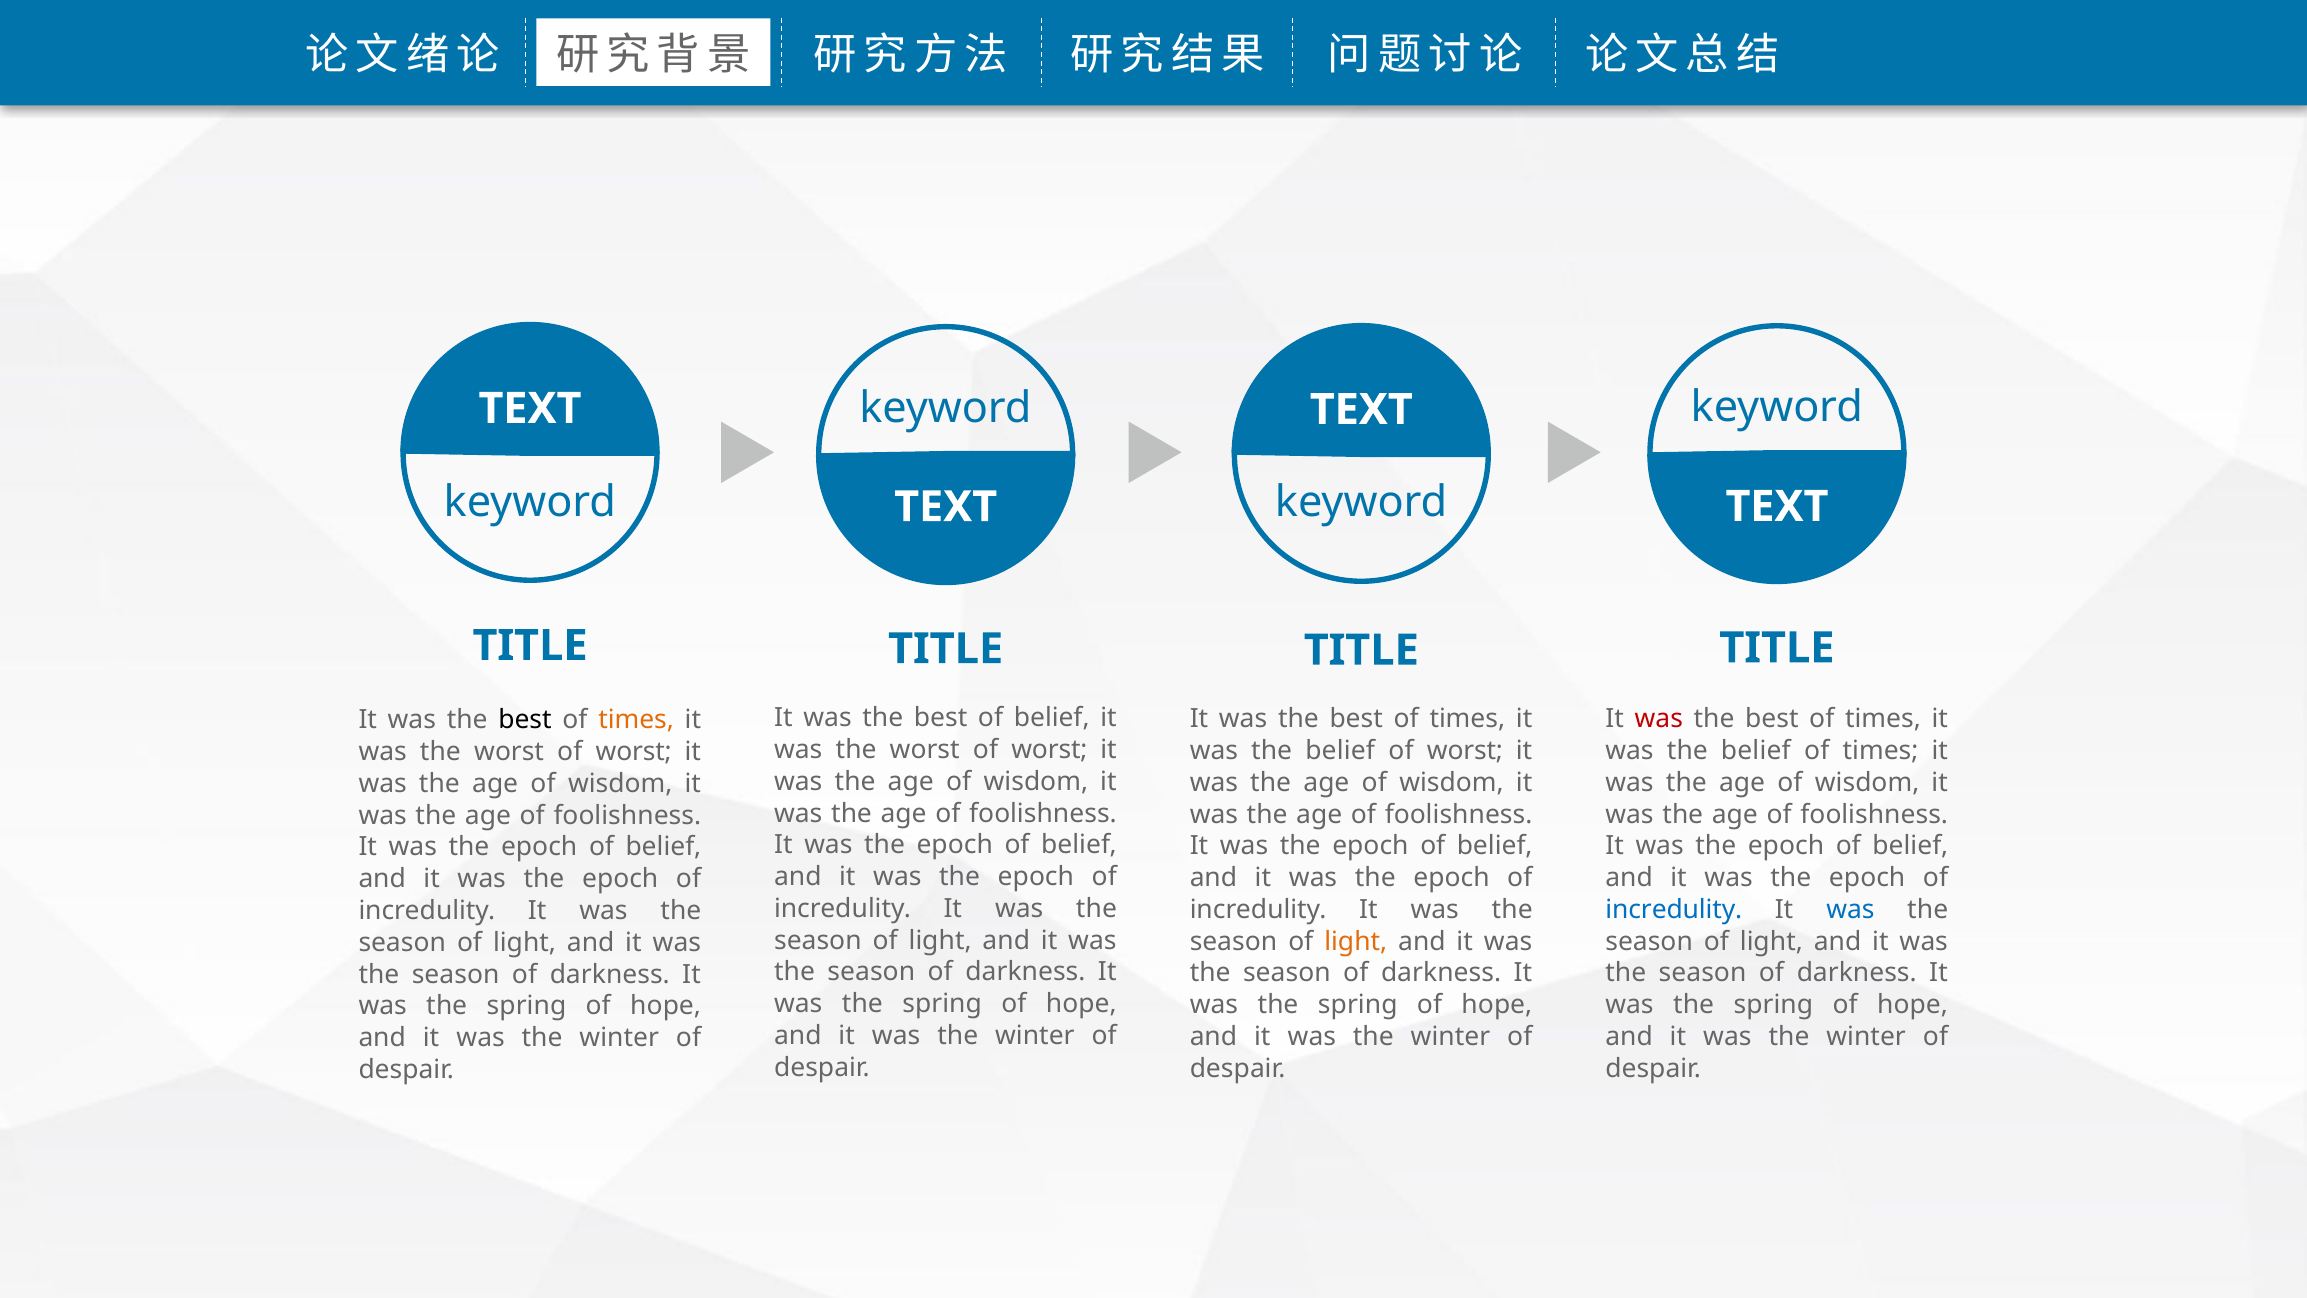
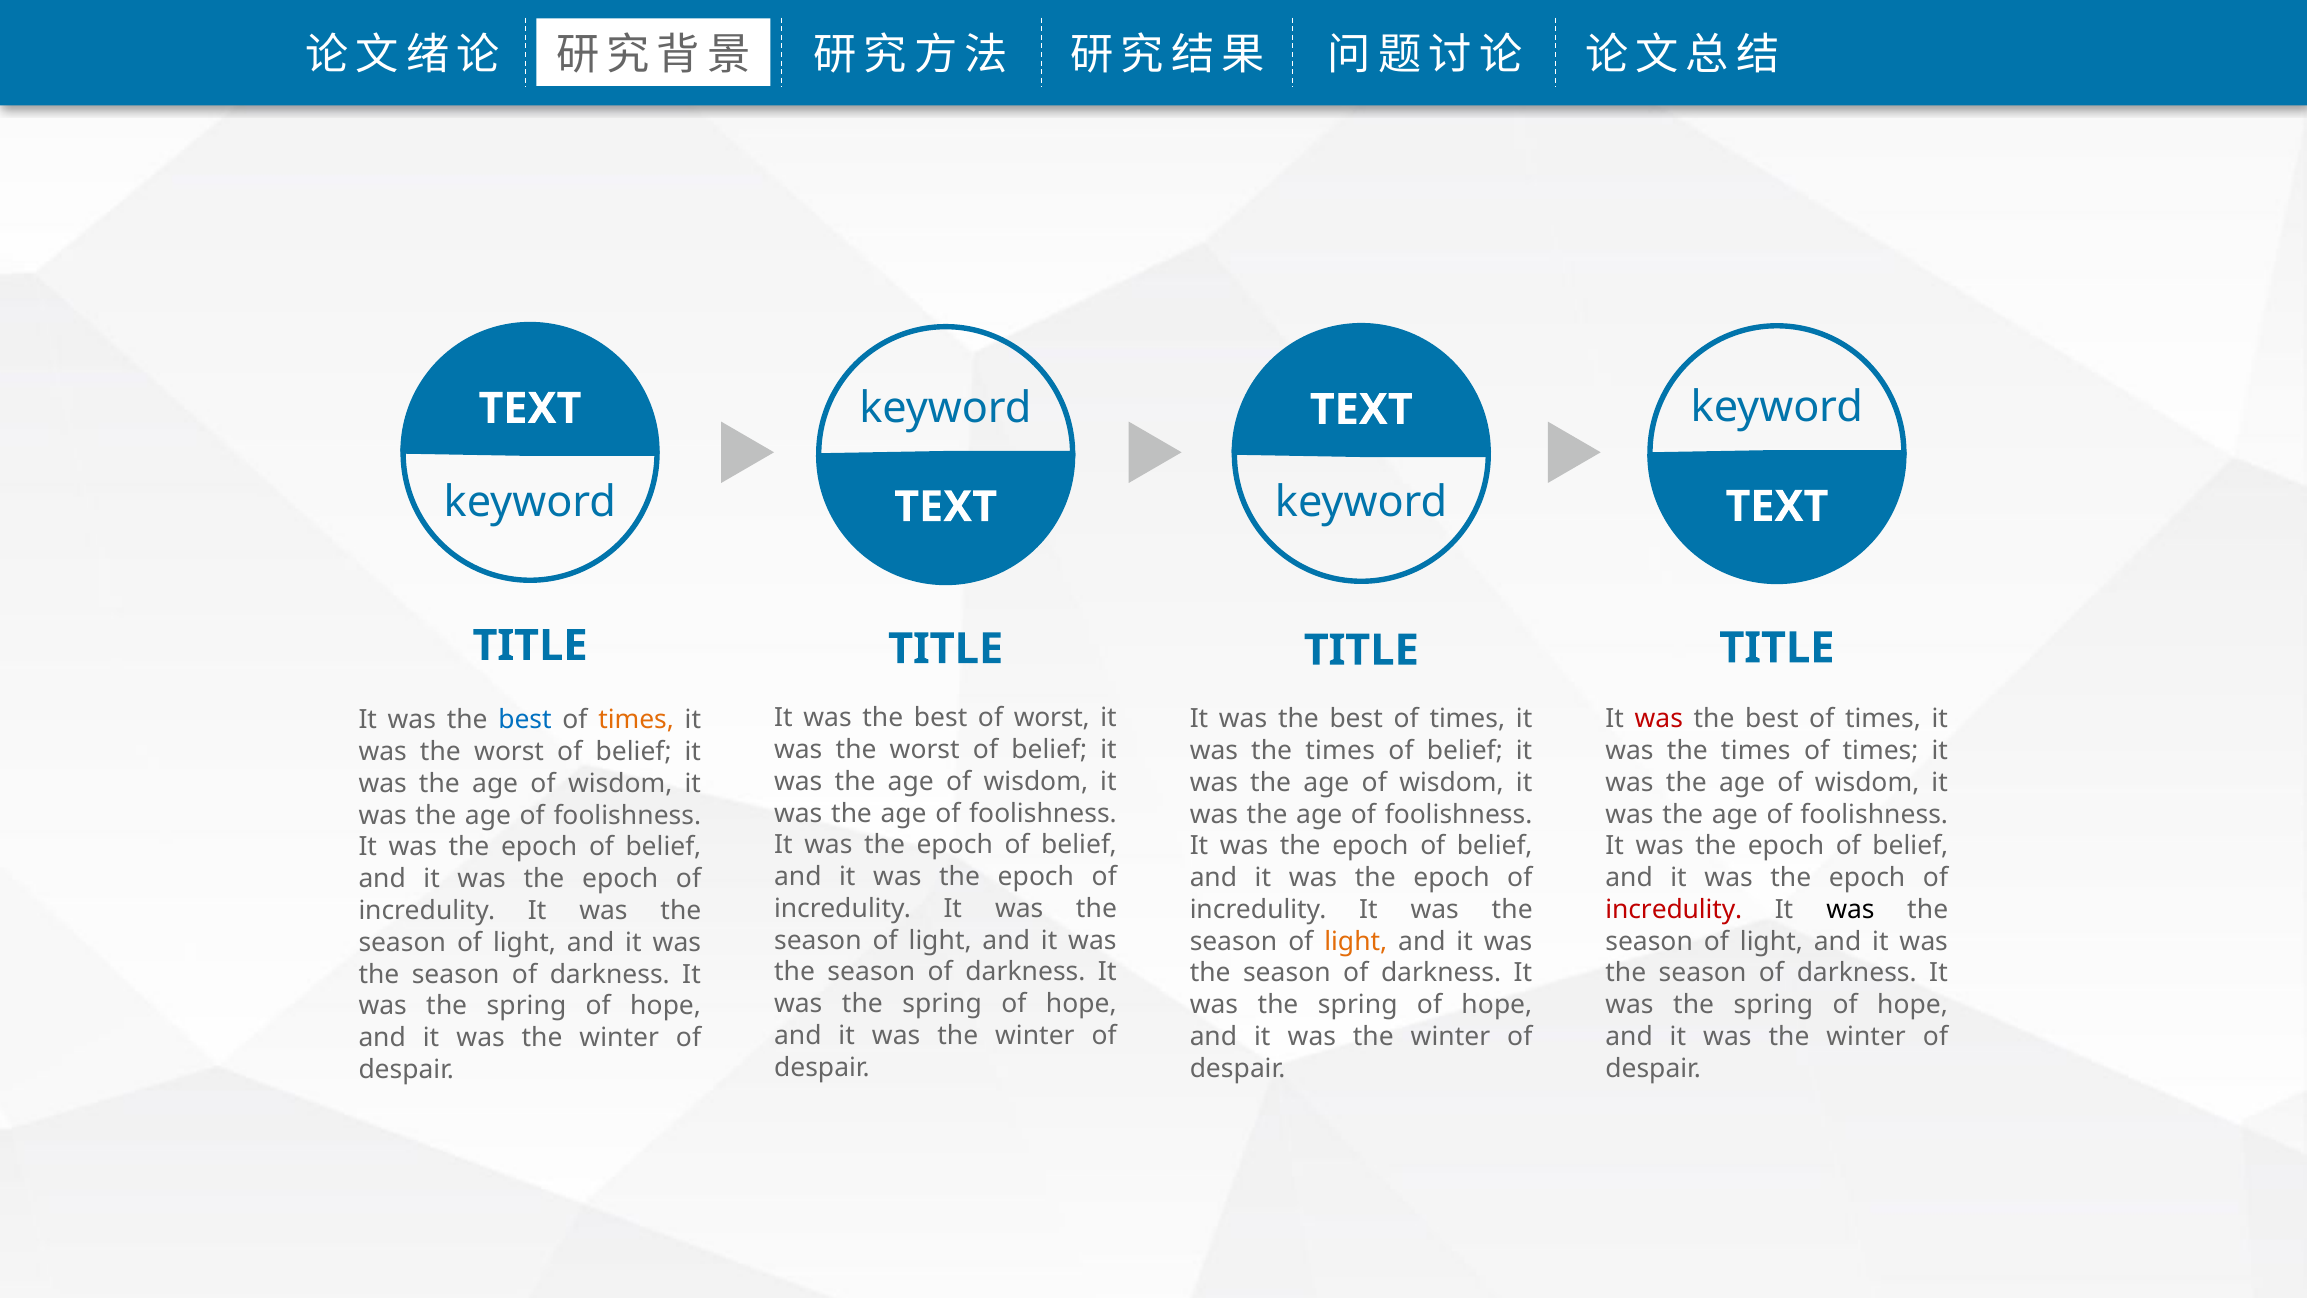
best of belief: belief -> worst
best at (525, 720) colour: black -> blue
worst at (1049, 750): worst -> belief
belief at (1340, 751): belief -> times
worst at (1465, 751): worst -> belief
belief at (1756, 751): belief -> times
worst at (634, 752): worst -> belief
incredulity at (1674, 909) colour: blue -> red
was at (1850, 909) colour: blue -> black
